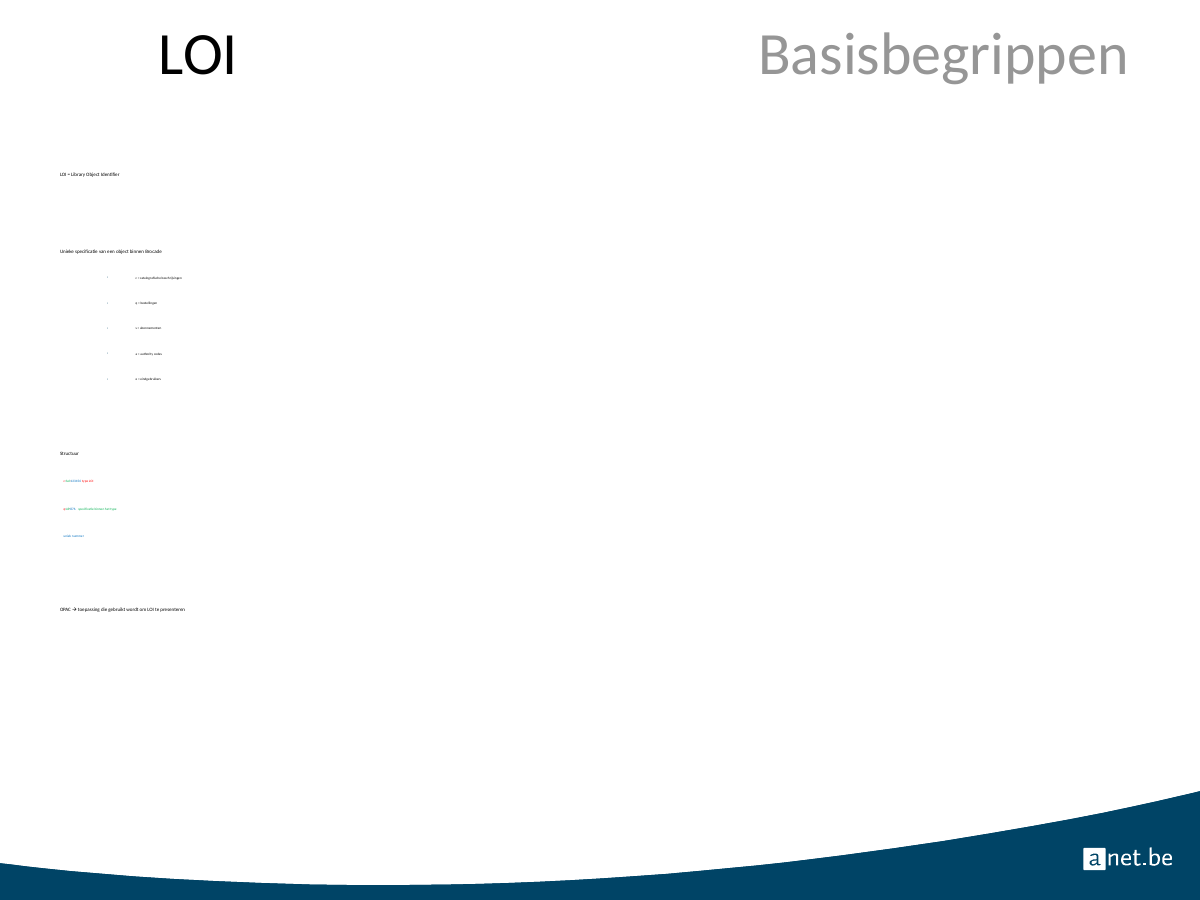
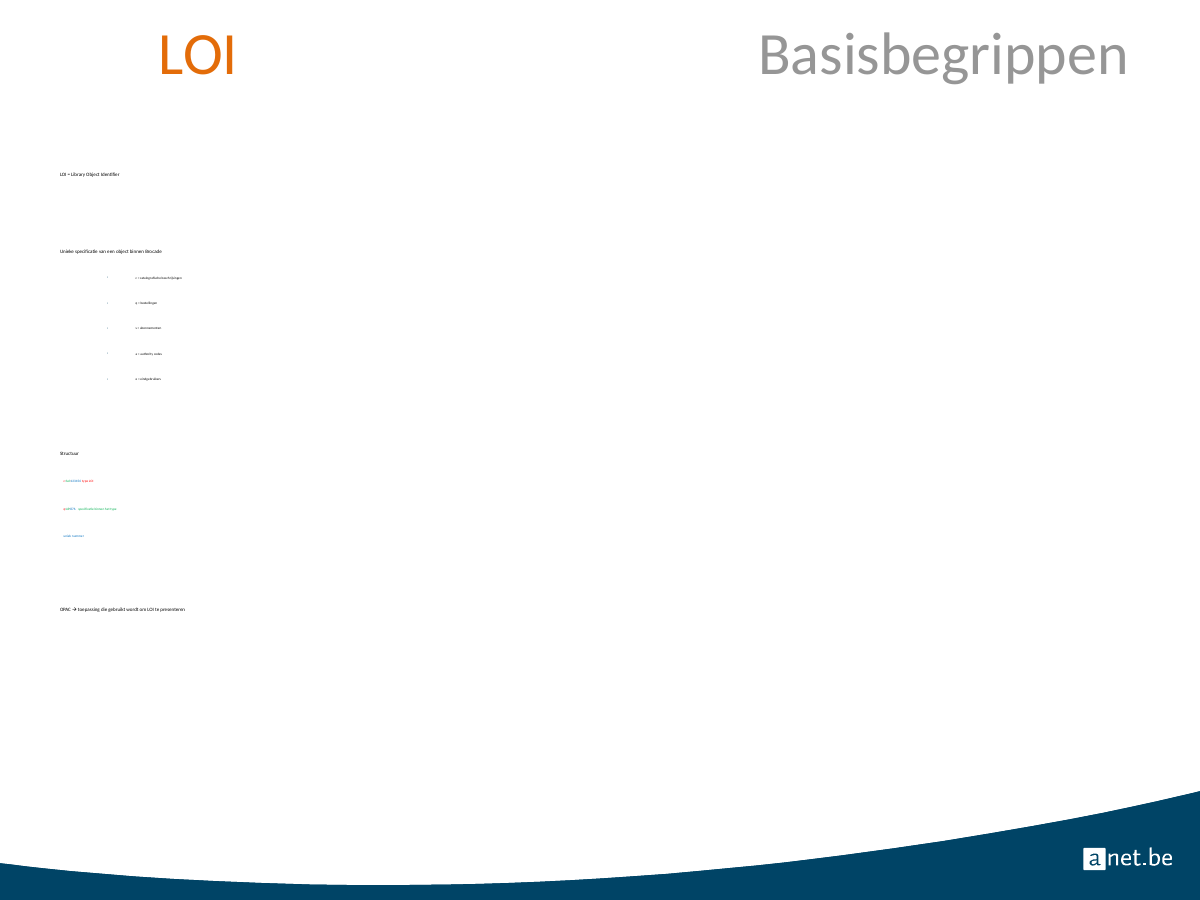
LOI at (198, 54) colour: black -> orange
